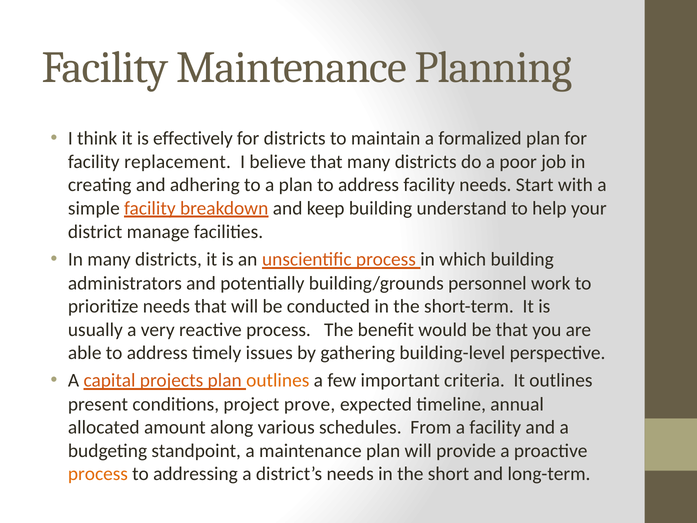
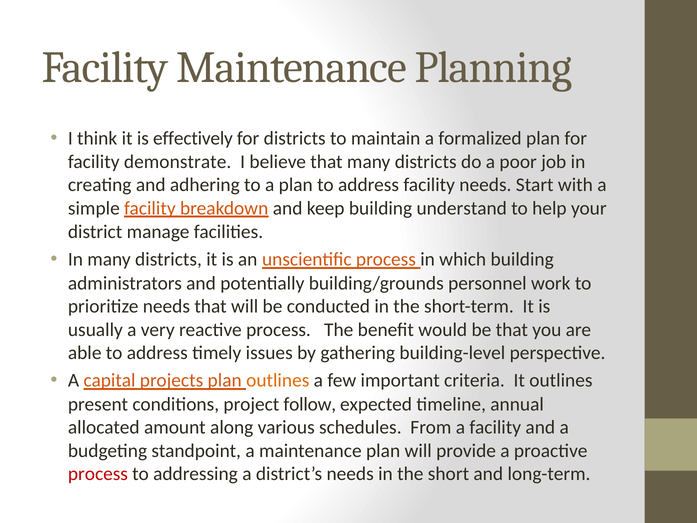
replacement: replacement -> demonstrate
prove: prove -> follow
process at (98, 474) colour: orange -> red
